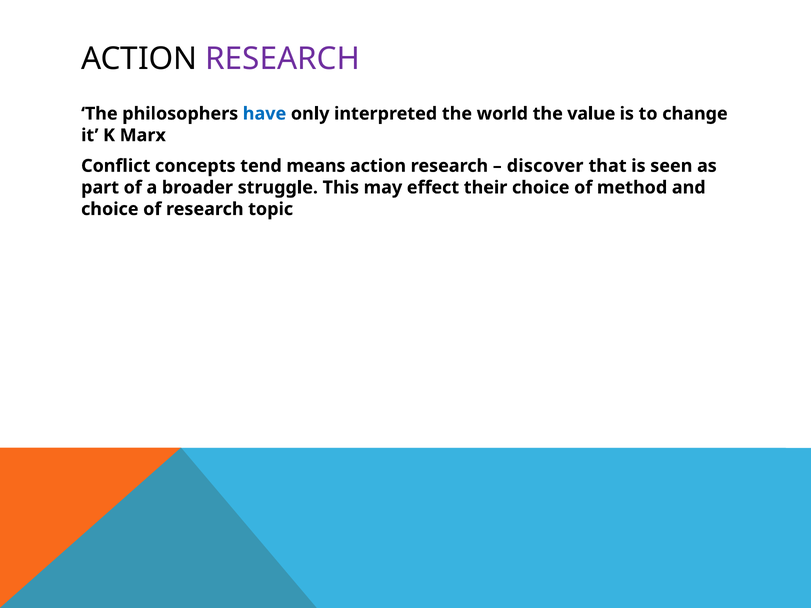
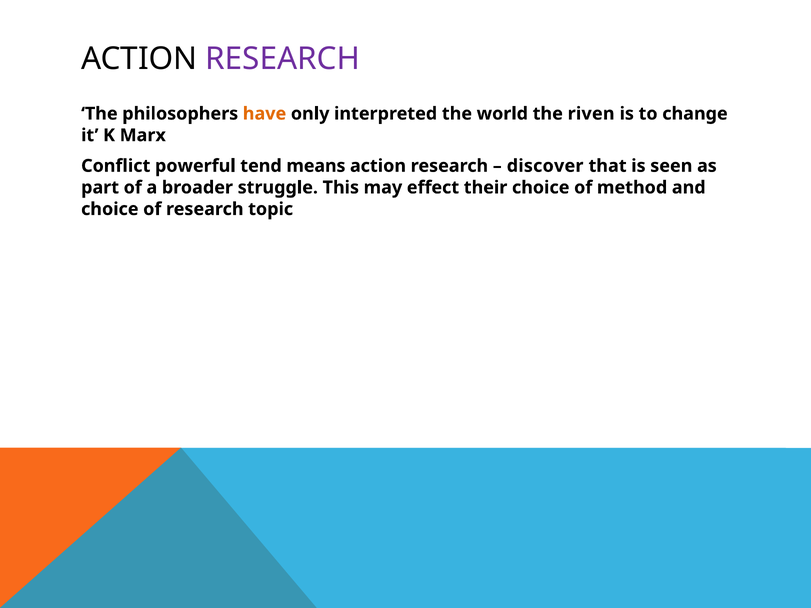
have colour: blue -> orange
value: value -> riven
concepts: concepts -> powerful
